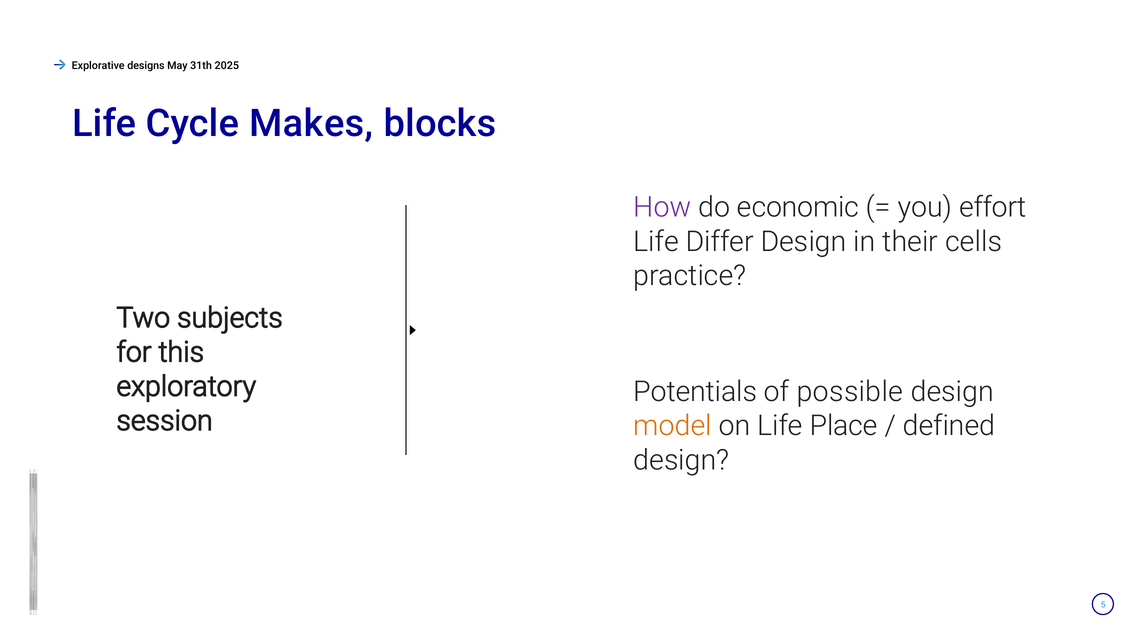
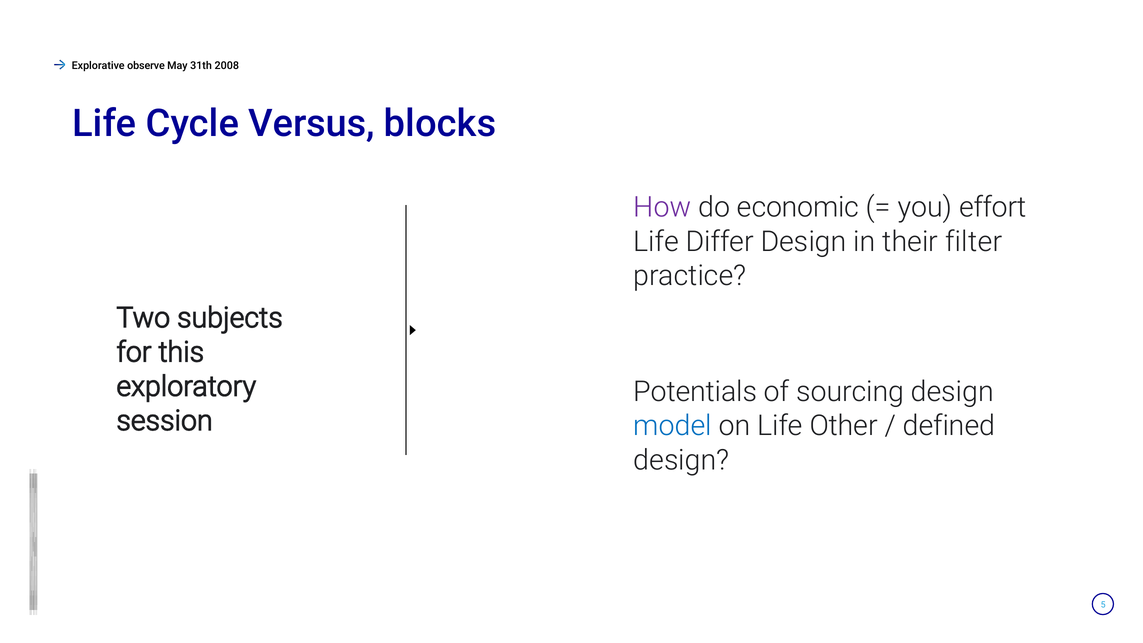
designs: designs -> observe
2025: 2025 -> 2008
Makes: Makes -> Versus
cells: cells -> filter
possible: possible -> sourcing
model colour: orange -> blue
Place: Place -> Other
